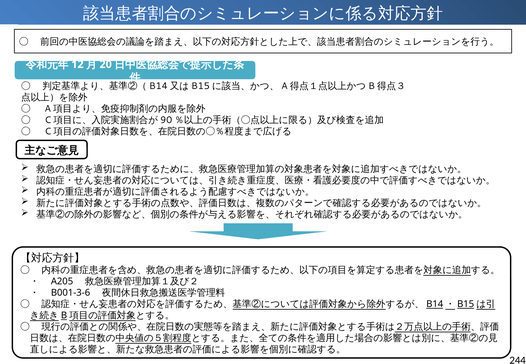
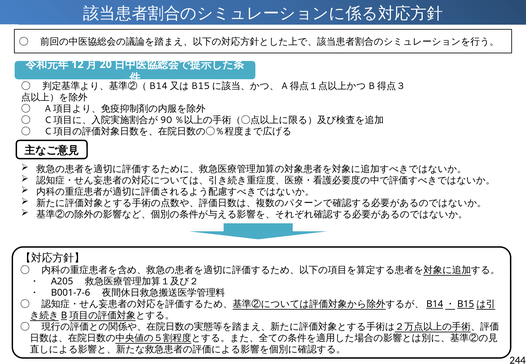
B001-3-6: B001-3-6 -> B001-7-6
